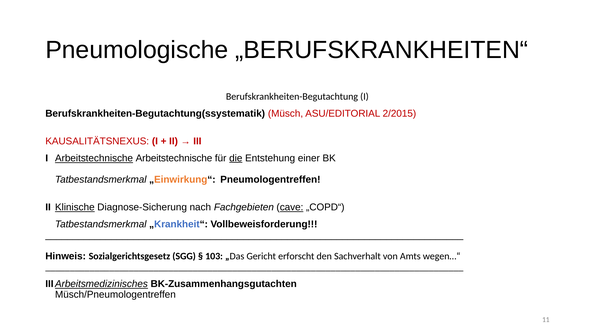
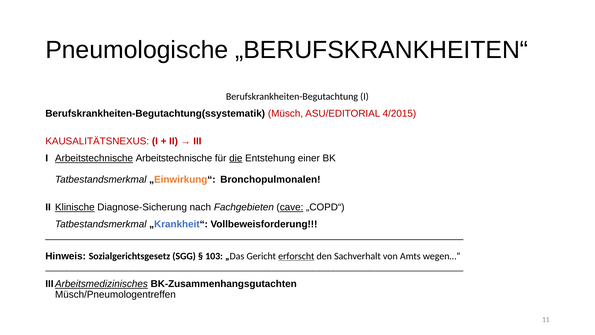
2/2015: 2/2015 -> 4/2015
Pneumologentreffen: Pneumologentreffen -> Bronchopulmonalen
erforscht underline: none -> present
